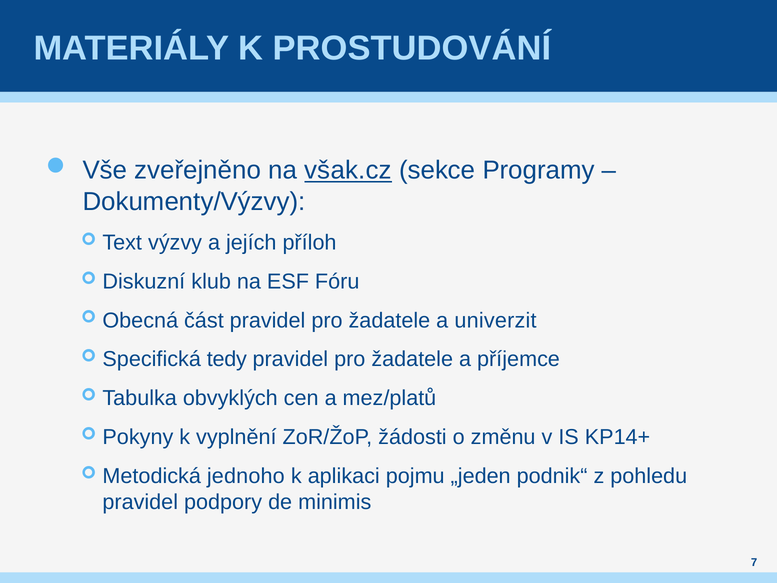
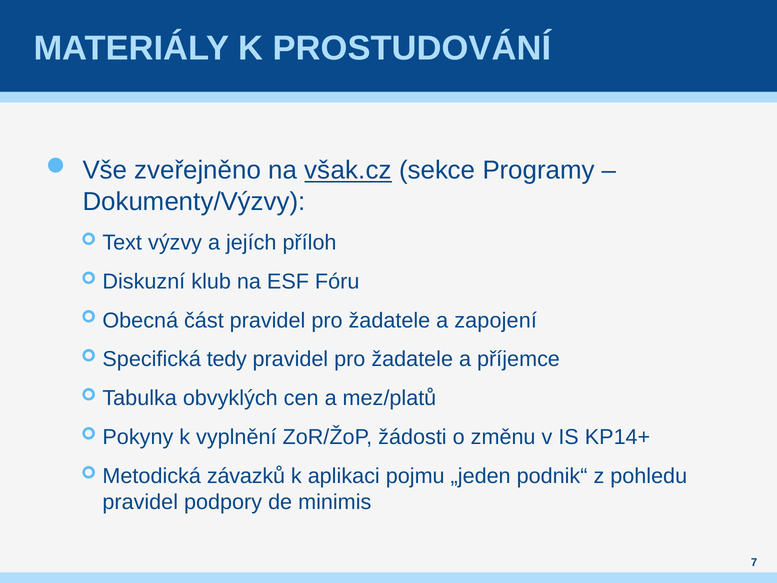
univerzit: univerzit -> zapojení
jednoho: jednoho -> závazků
